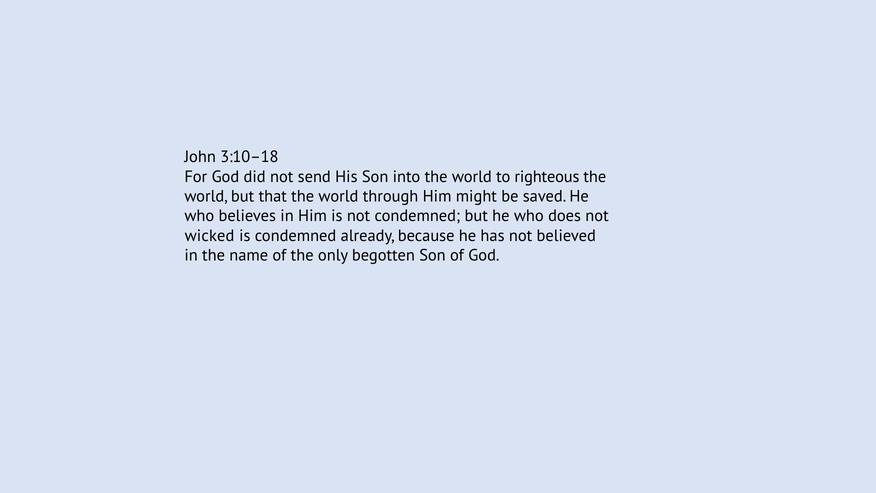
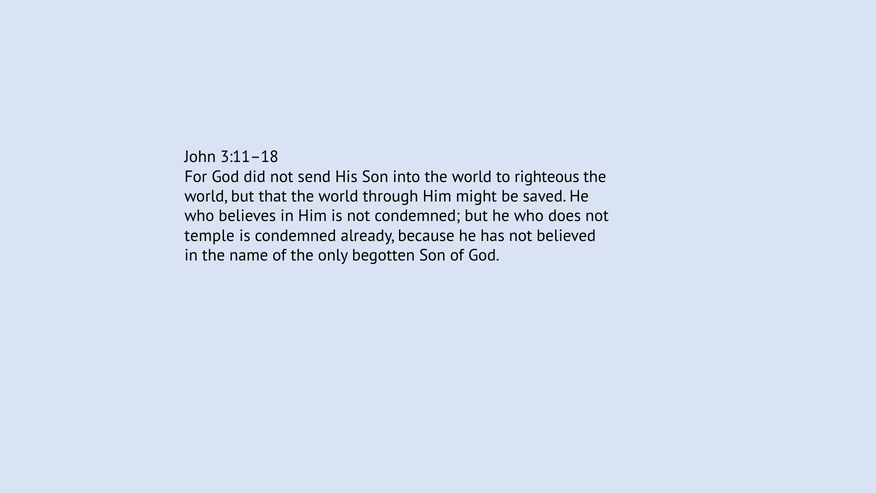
3:10–18: 3:10–18 -> 3:11–18
wicked: wicked -> temple
